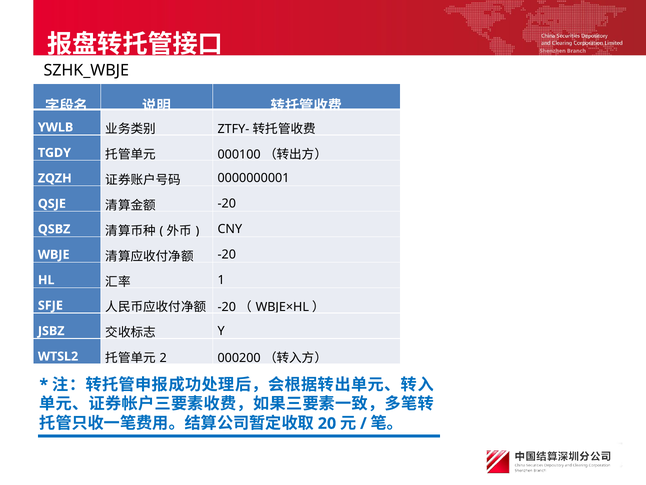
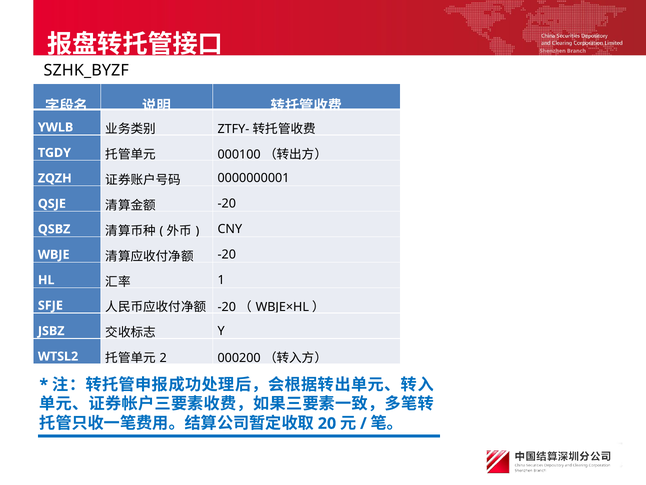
SZHK_WBJE: SZHK_WBJE -> SZHK_BYZF
